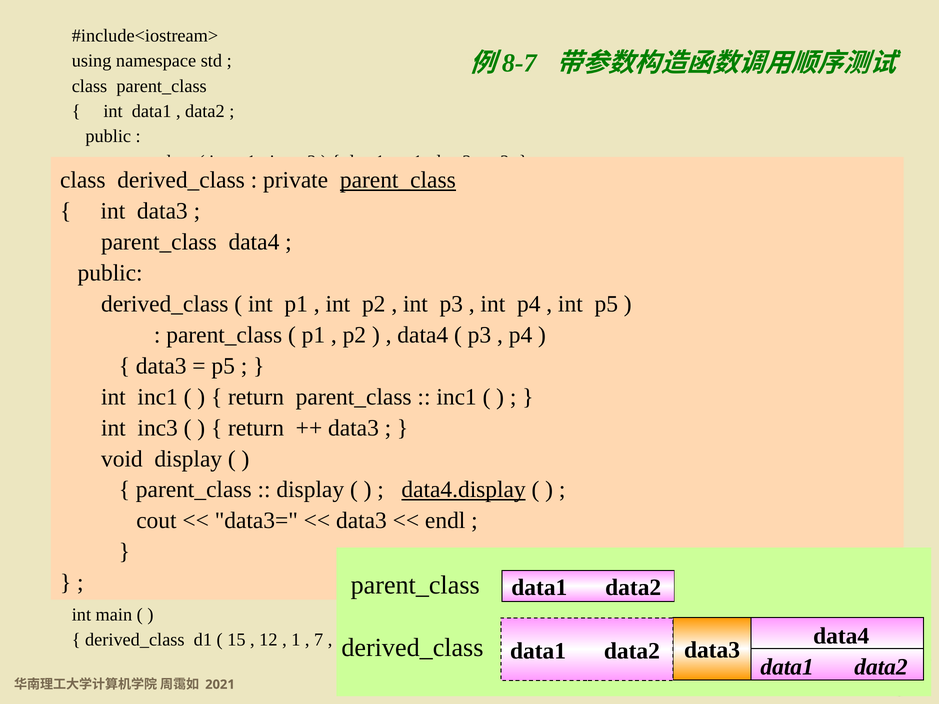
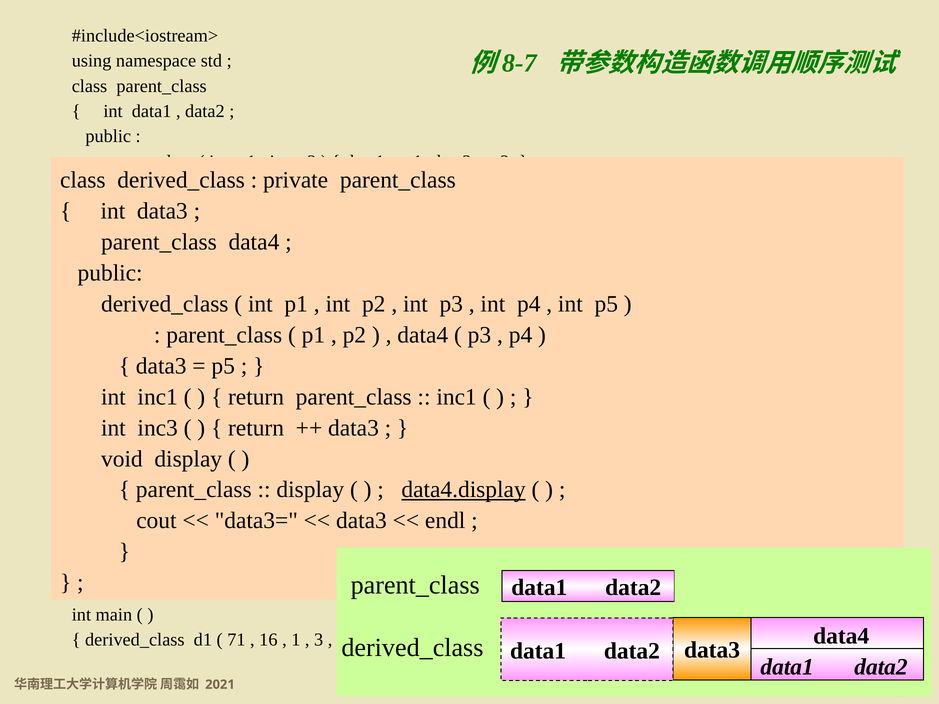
parent_class at (398, 180) underline: present -> none
15: 15 -> 71
12: 12 -> 16
7: 7 -> 3
